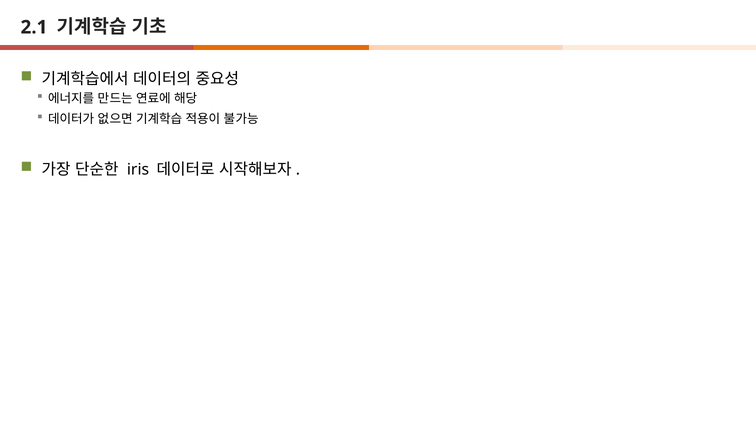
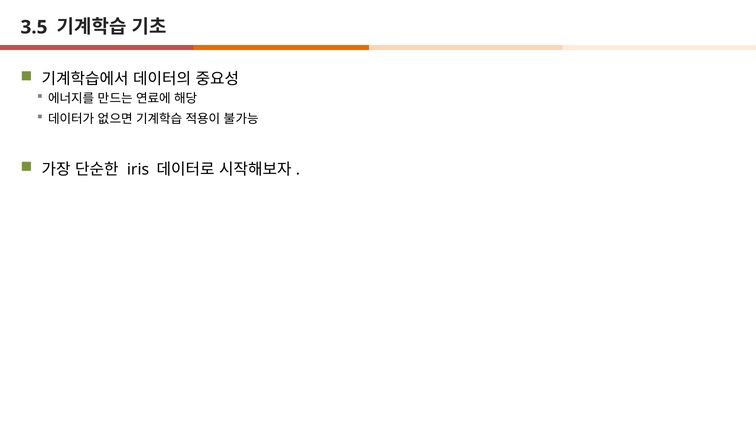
2.1: 2.1 -> 3.5
